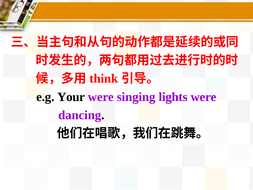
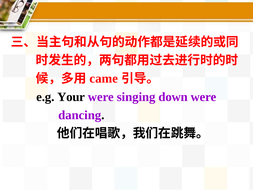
think: think -> came
lights: lights -> down
